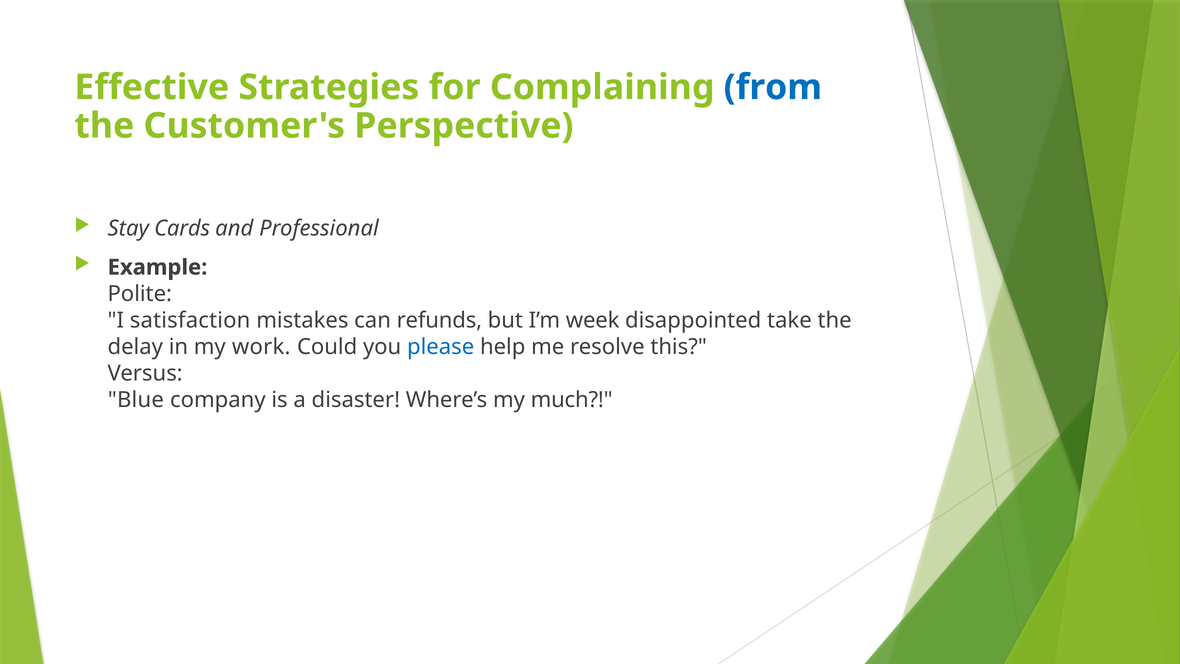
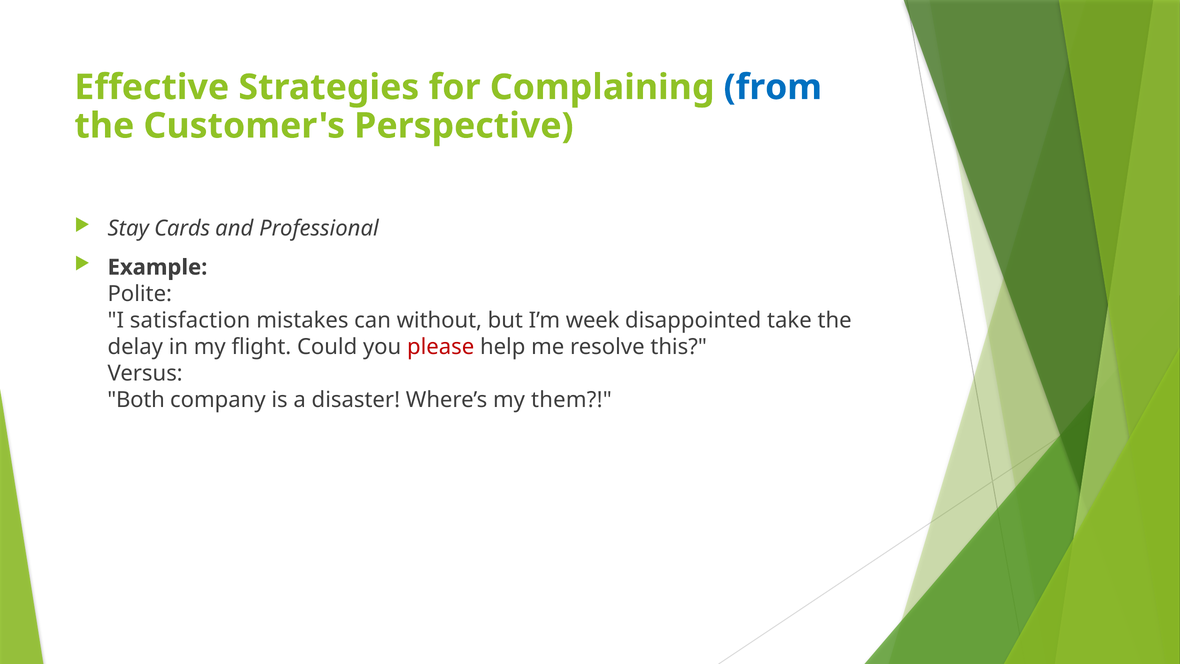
refunds: refunds -> without
work: work -> flight
please colour: blue -> red
Blue: Blue -> Both
much: much -> them
